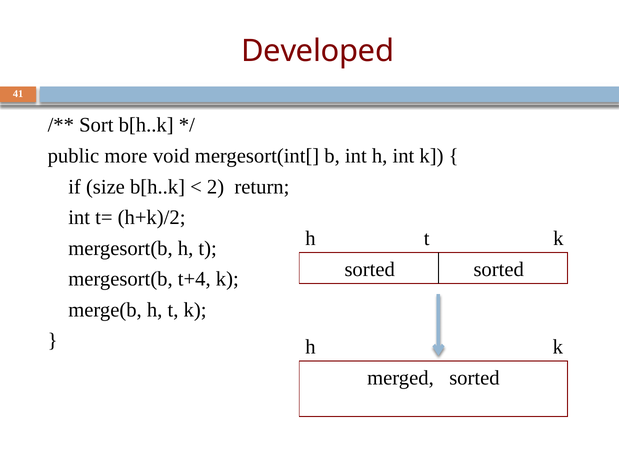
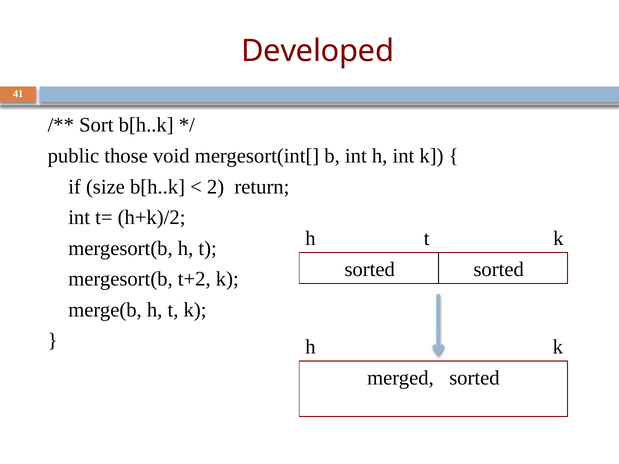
more: more -> those
t+4: t+4 -> t+2
